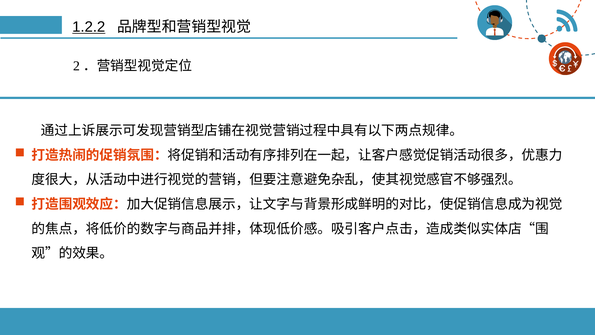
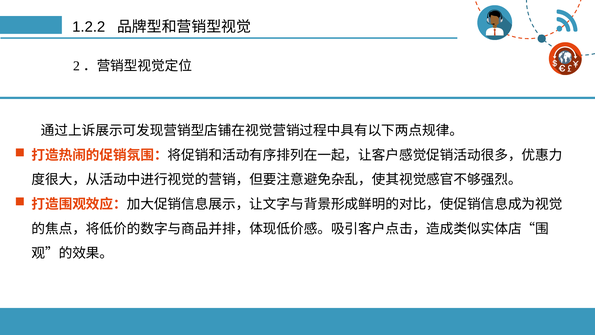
1.2.2 underline: present -> none
